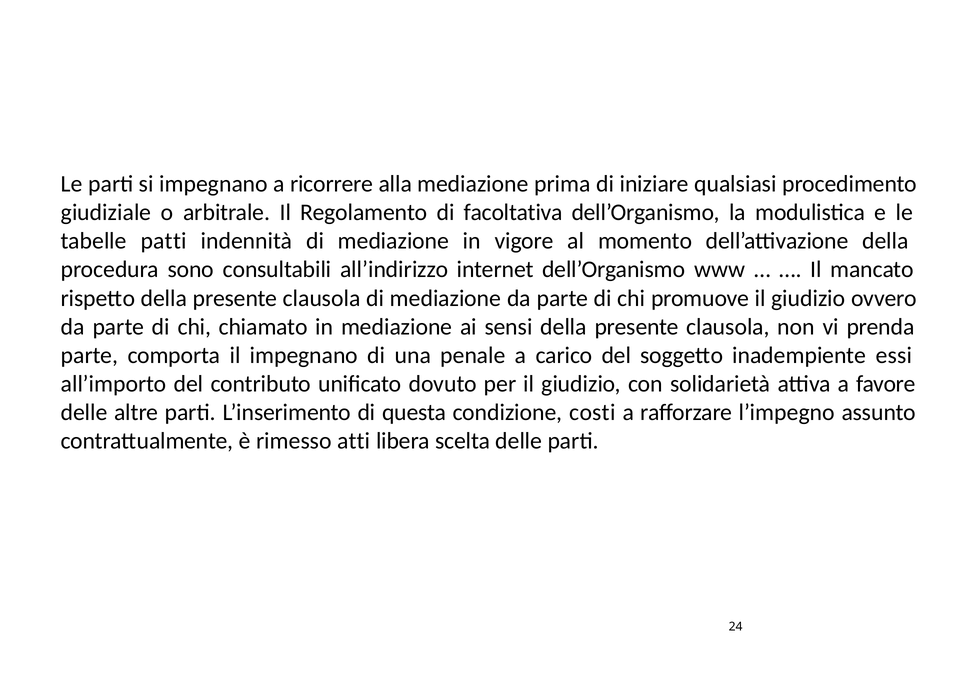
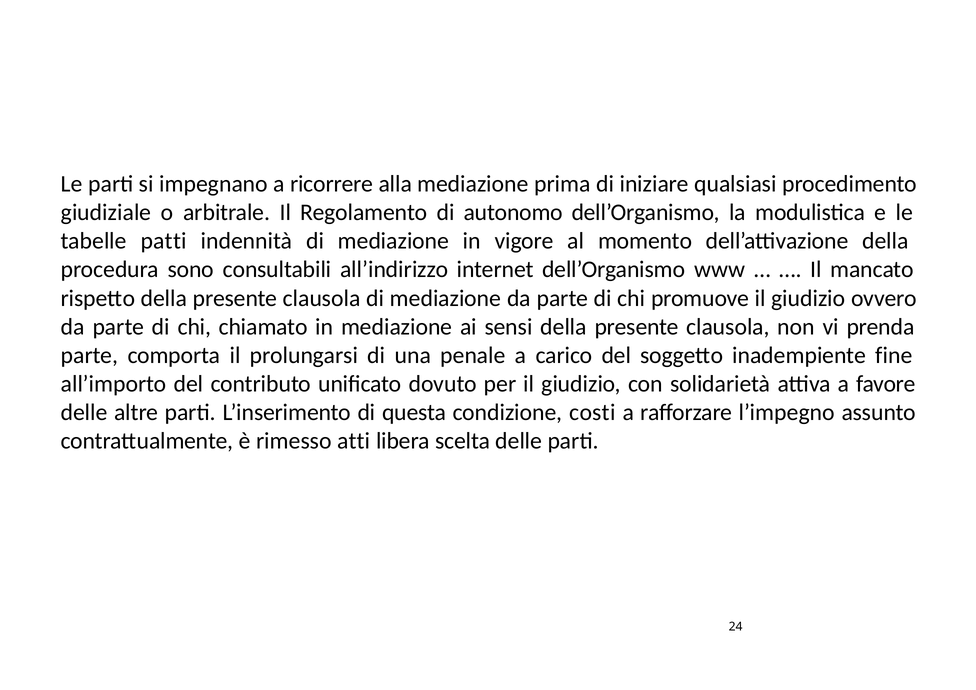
facoltativa: facoltativa -> autonomo
il impegnano: impegnano -> prolungarsi
essi: essi -> fine
